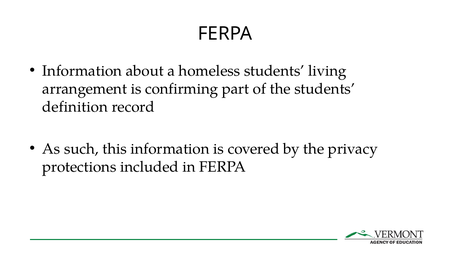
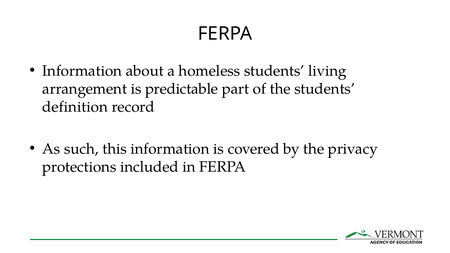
confirming: confirming -> predictable
